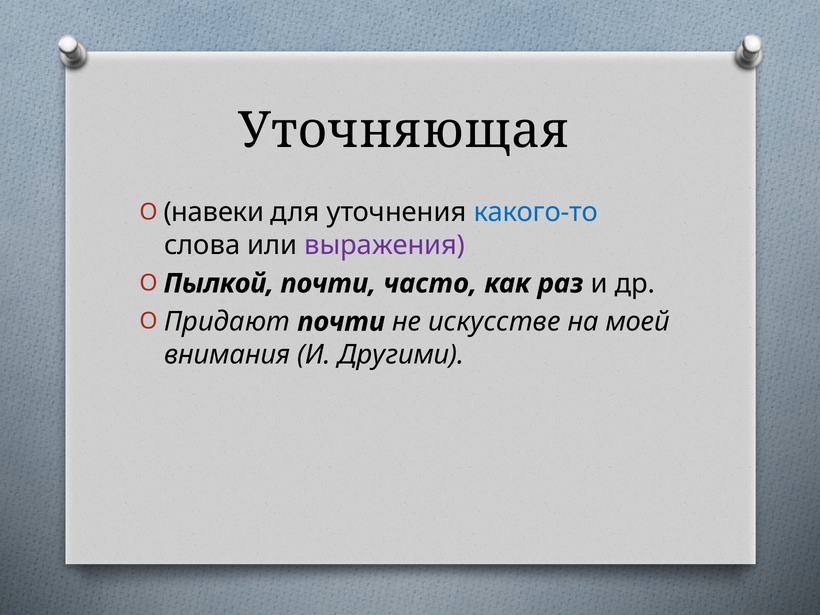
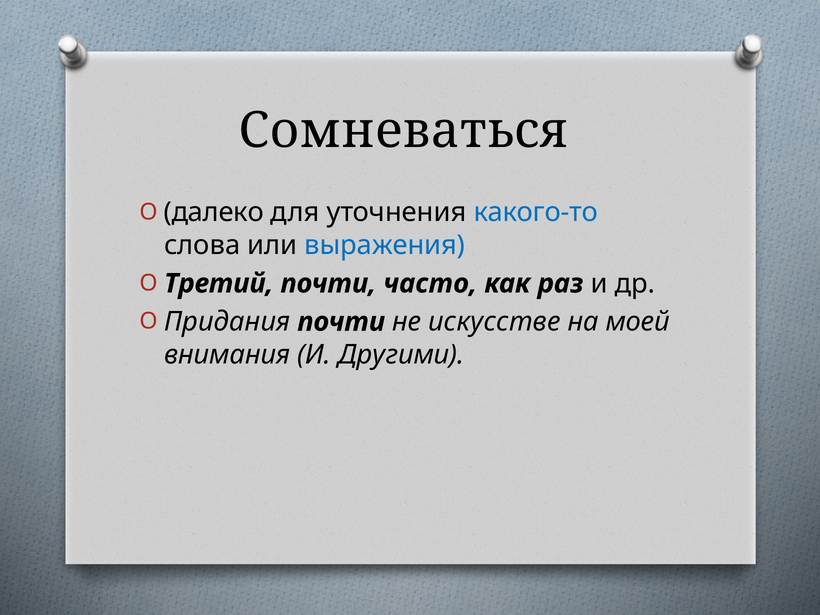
Уточняющая: Уточняющая -> Сомневаться
навеки: навеки -> далеко
выражения colour: purple -> blue
Пылкой: Пылкой -> Третий
Придают: Придают -> Придания
